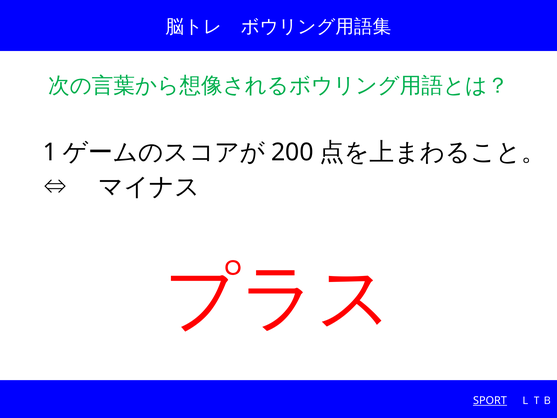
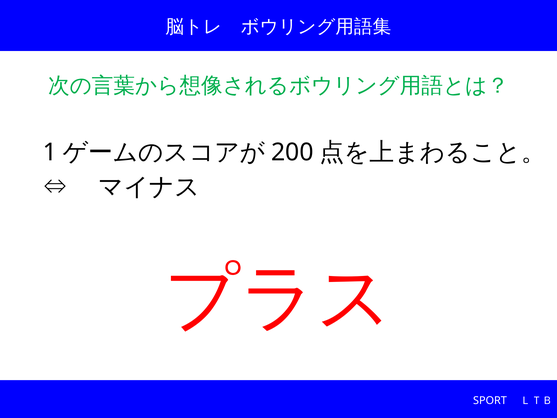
SPORT underline: present -> none
